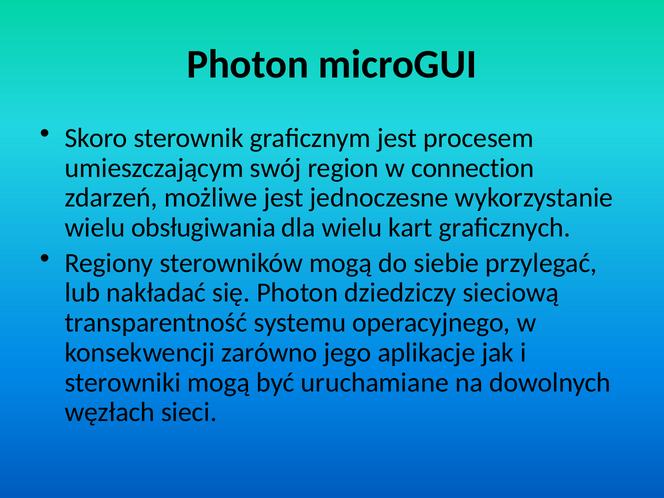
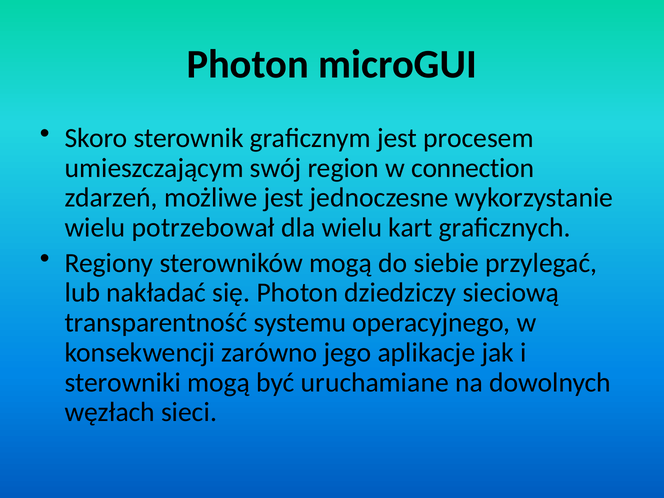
obsługiwania: obsługiwania -> potrzebował
